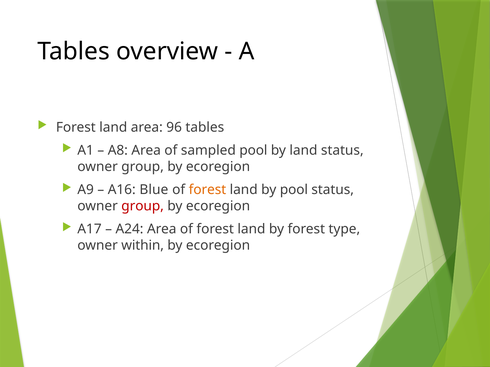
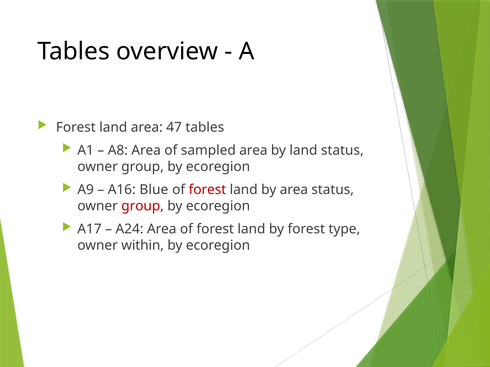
96: 96 -> 47
sampled pool: pool -> area
forest at (207, 190) colour: orange -> red
by pool: pool -> area
